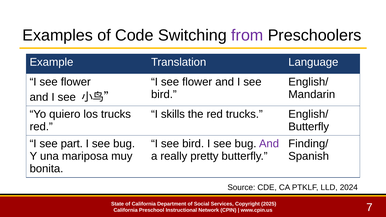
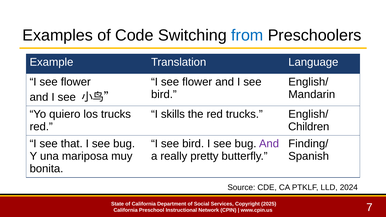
from colour: purple -> blue
Butterfly at (309, 127): Butterfly -> Children
part: part -> that
